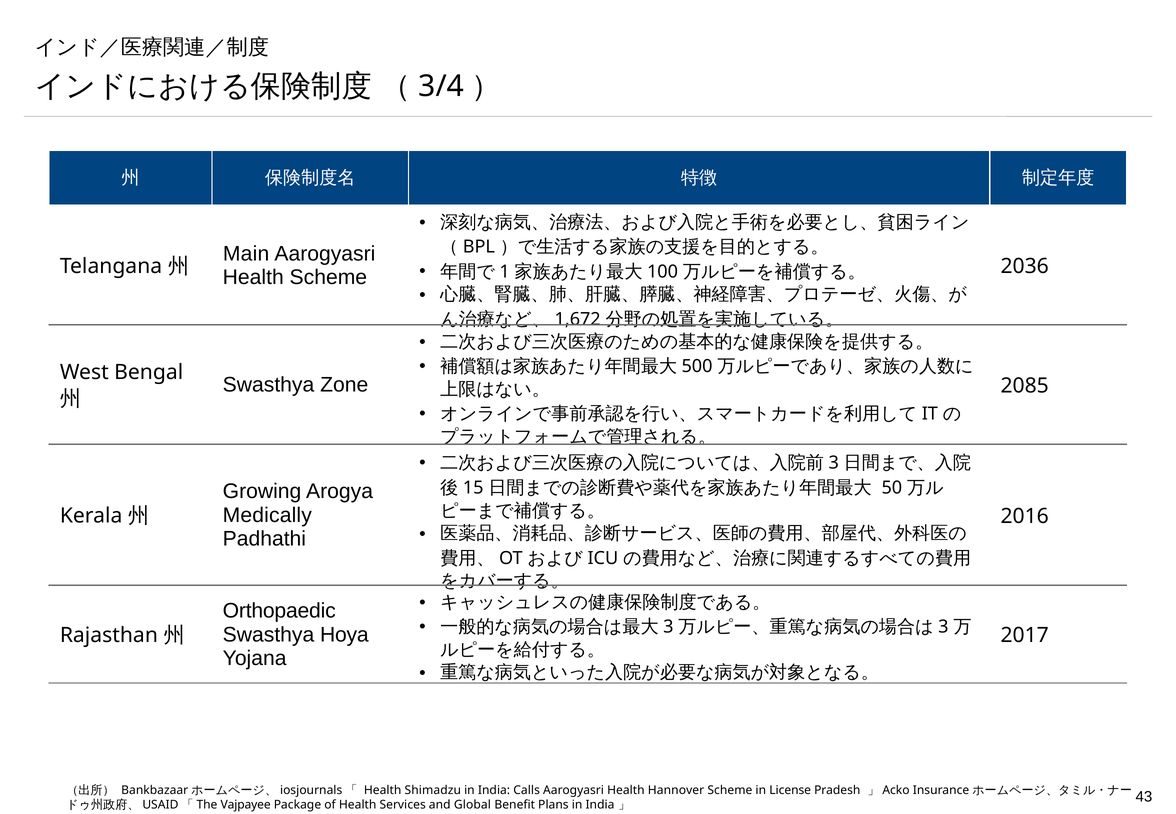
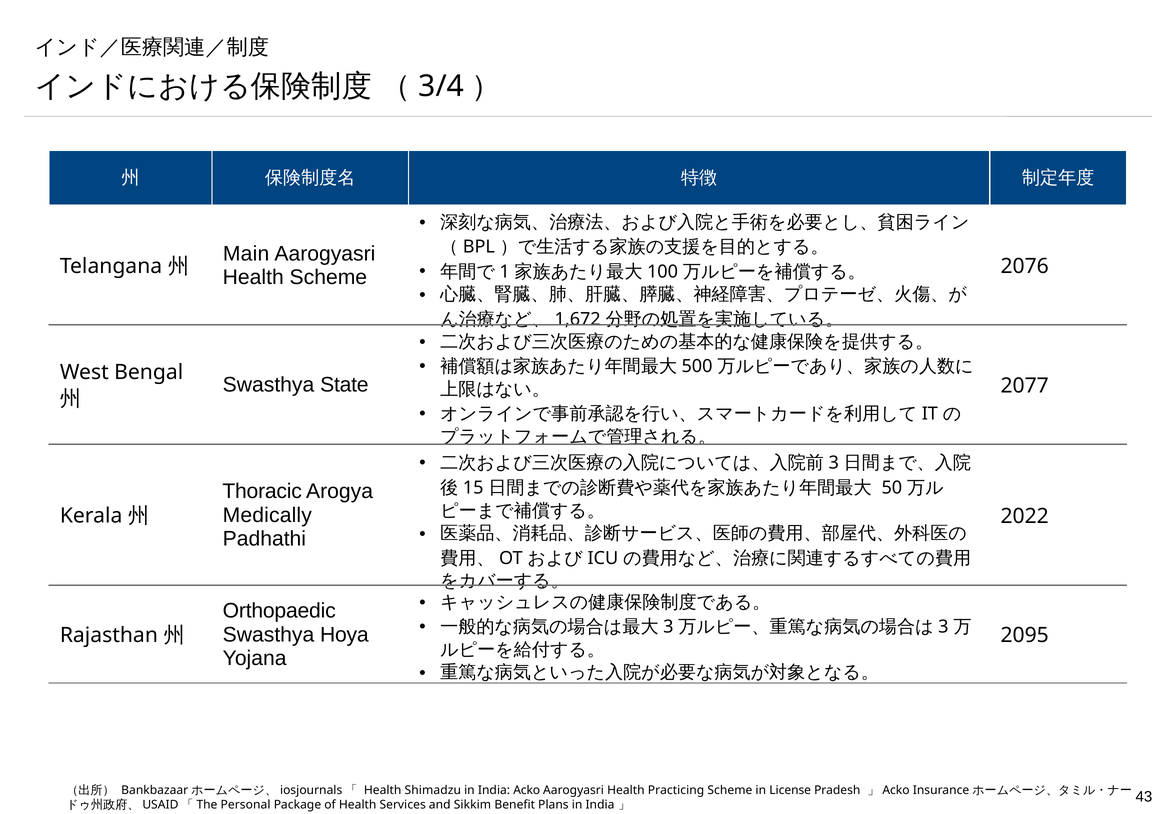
2036: 2036 -> 2076
Zone: Zone -> State
2085: 2085 -> 2077
Growing: Growing -> Thoracic
2016: 2016 -> 2022
2017: 2017 -> 2095
Calls: Calls -> Acko
Hannover: Hannover -> Practicing
Vajpayee: Vajpayee -> Personal
Global: Global -> Sikkim
